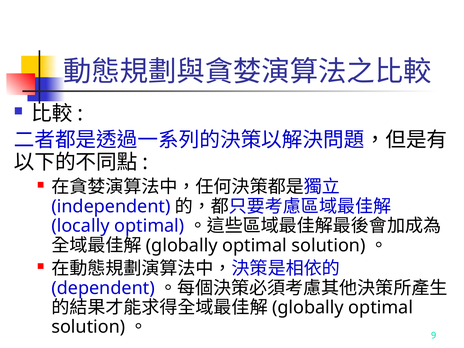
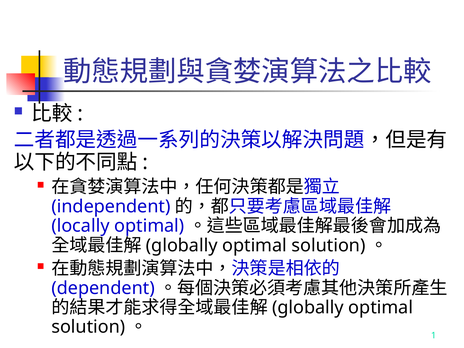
9: 9 -> 1
